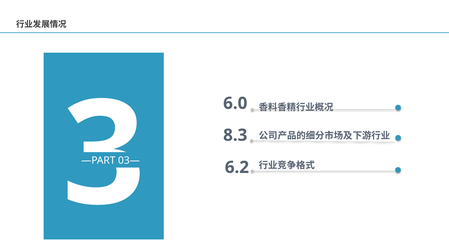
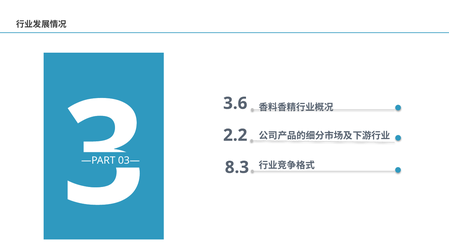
6.0: 6.0 -> 3.6
8.3: 8.3 -> 2.2
6.2: 6.2 -> 8.3
